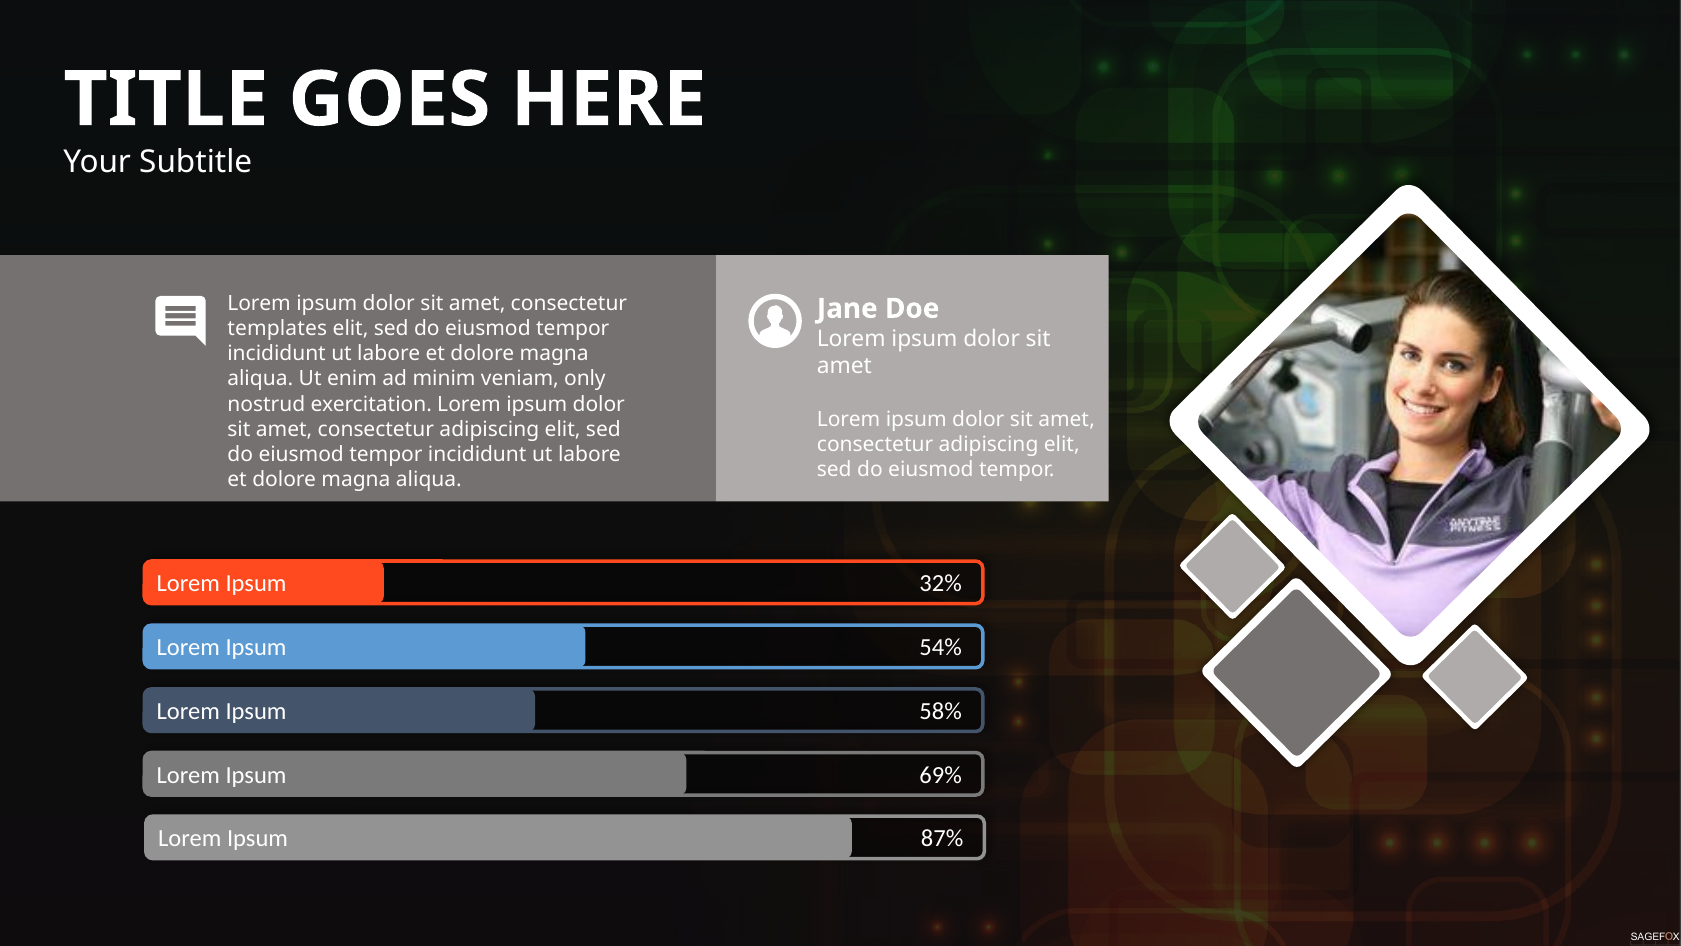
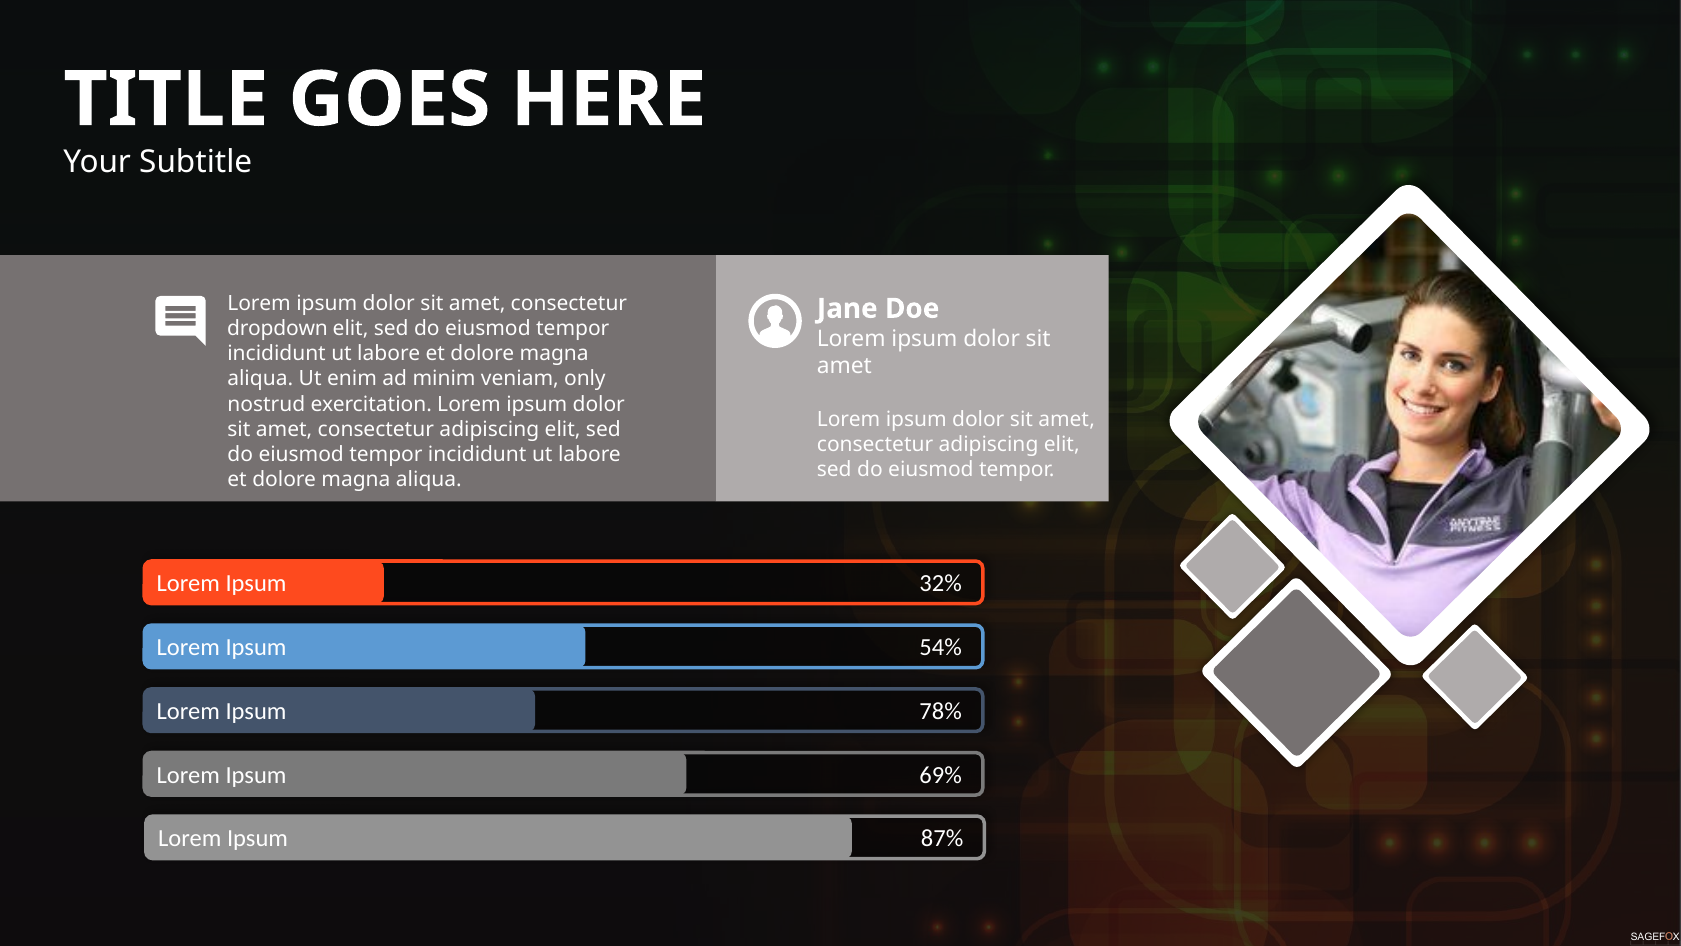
templates: templates -> dropdown
58%: 58% -> 78%
